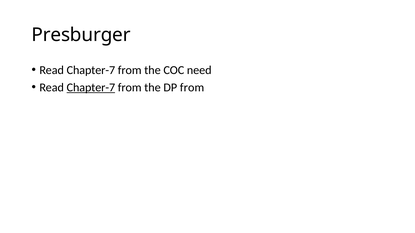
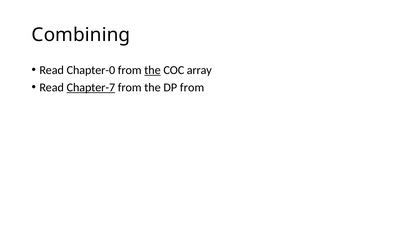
Presburger: Presburger -> Combining
Chapter-7 at (91, 70): Chapter-7 -> Chapter-0
the at (152, 70) underline: none -> present
need: need -> array
